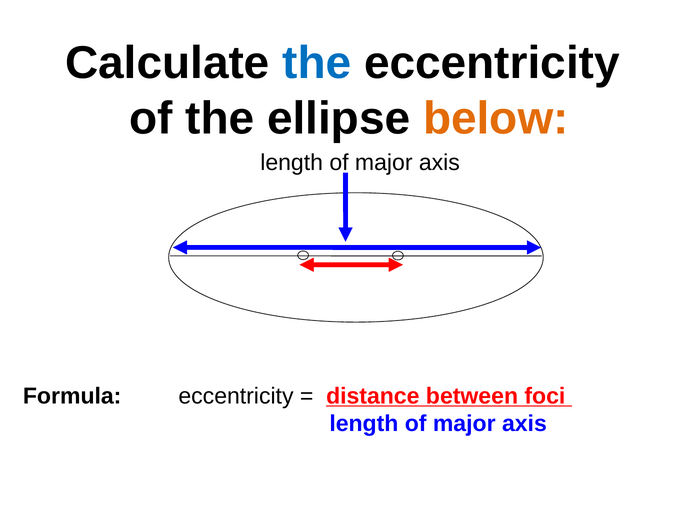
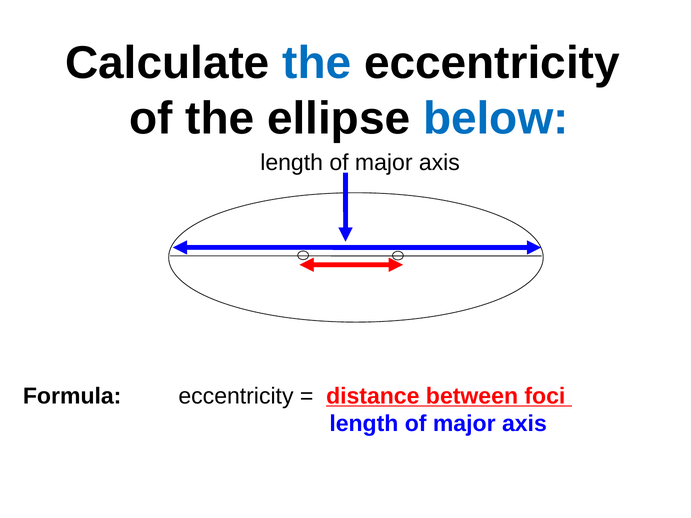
below colour: orange -> blue
